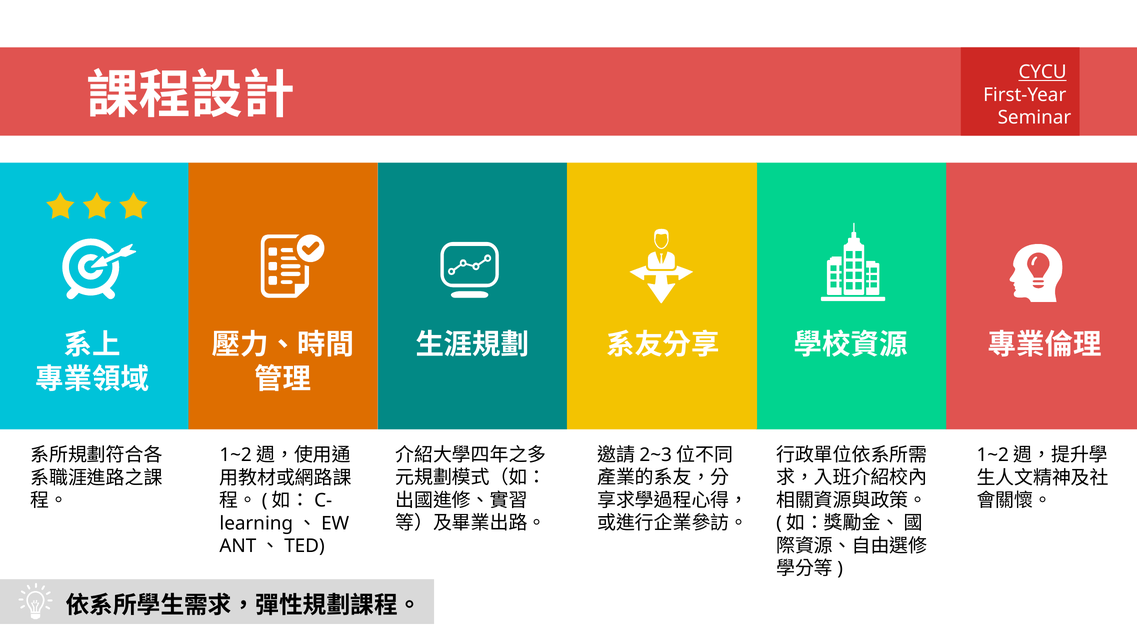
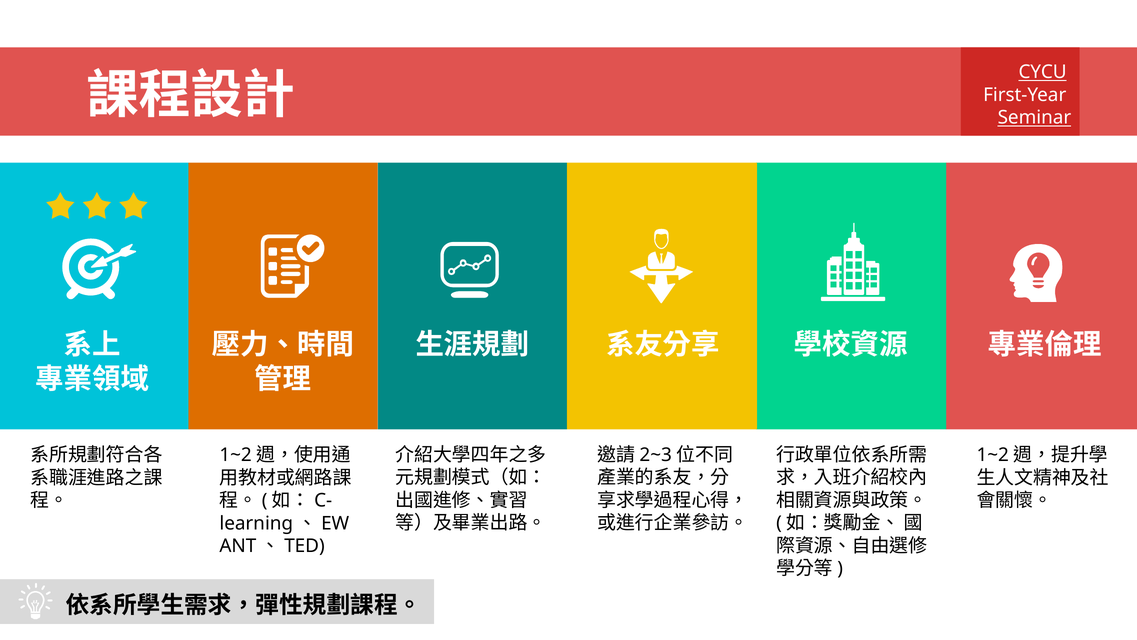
Seminar underline: none -> present
